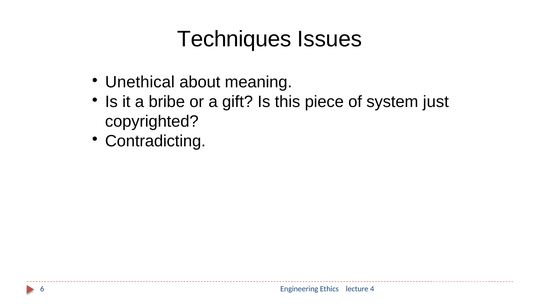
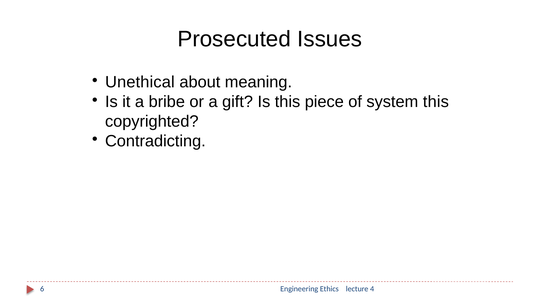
Techniques: Techniques -> Prosecuted
system just: just -> this
